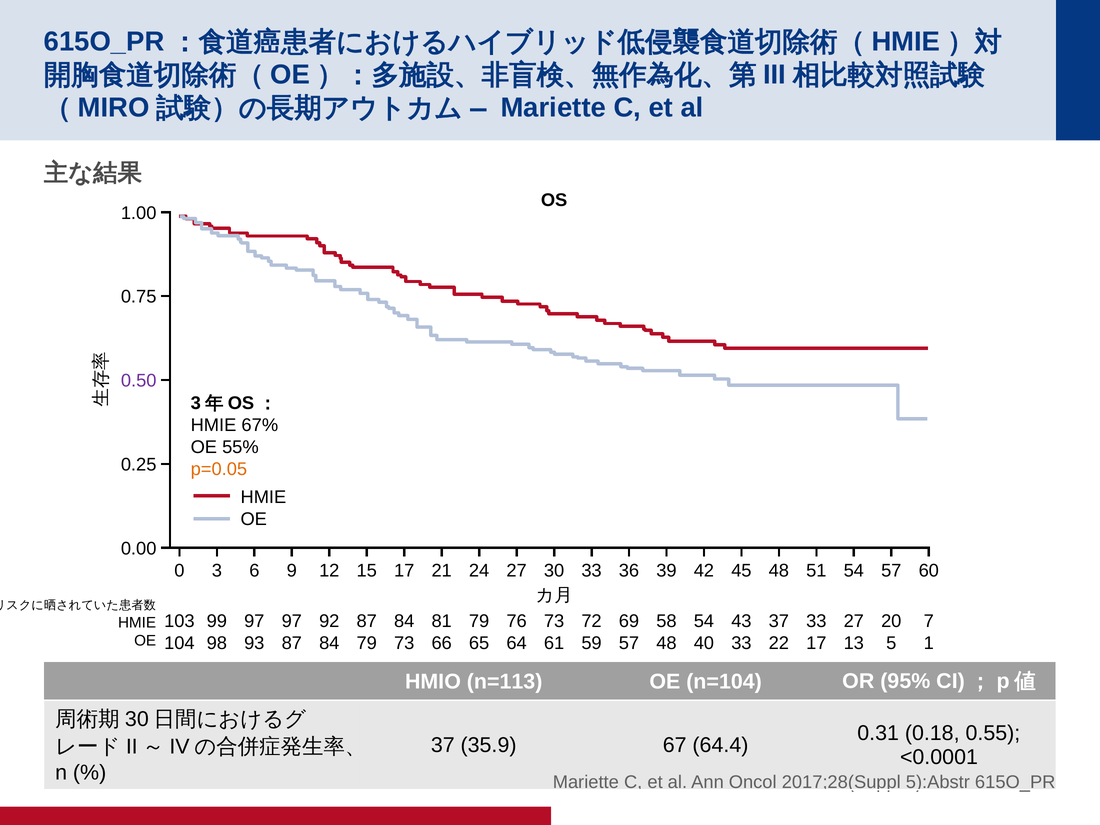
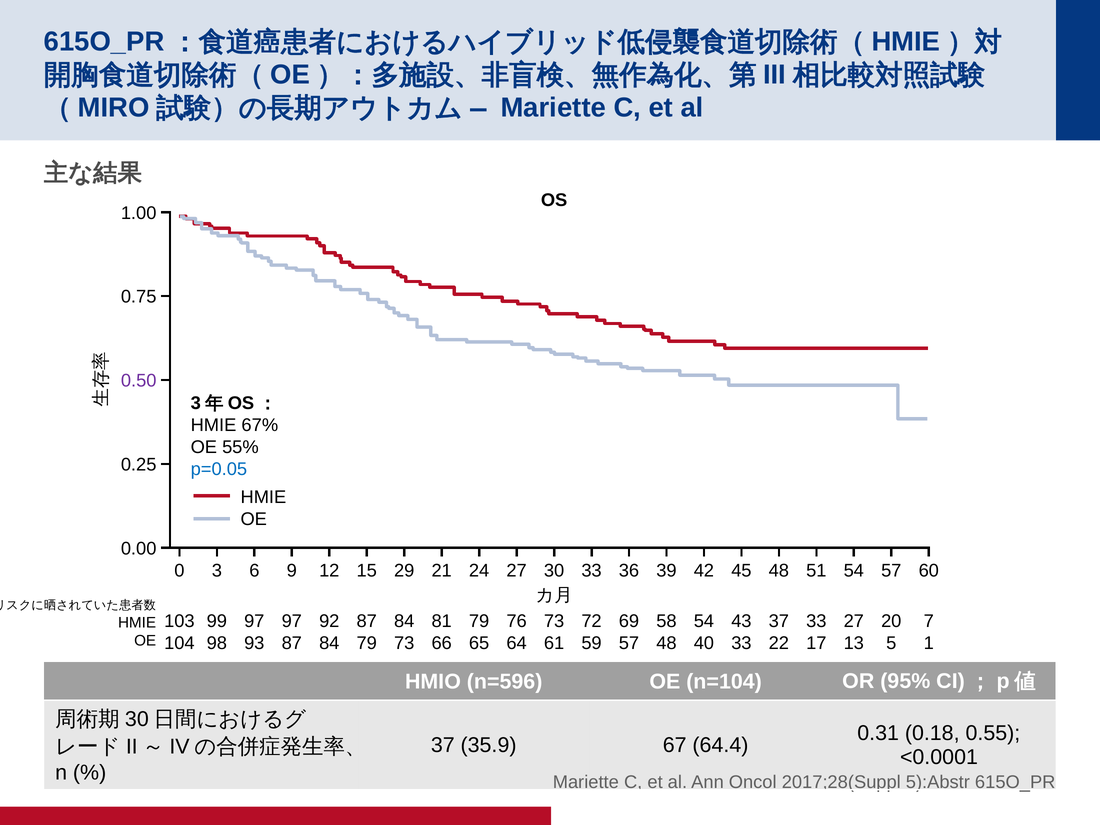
p=0.05 colour: orange -> blue
15 17: 17 -> 29
n=113: n=113 -> n=596
